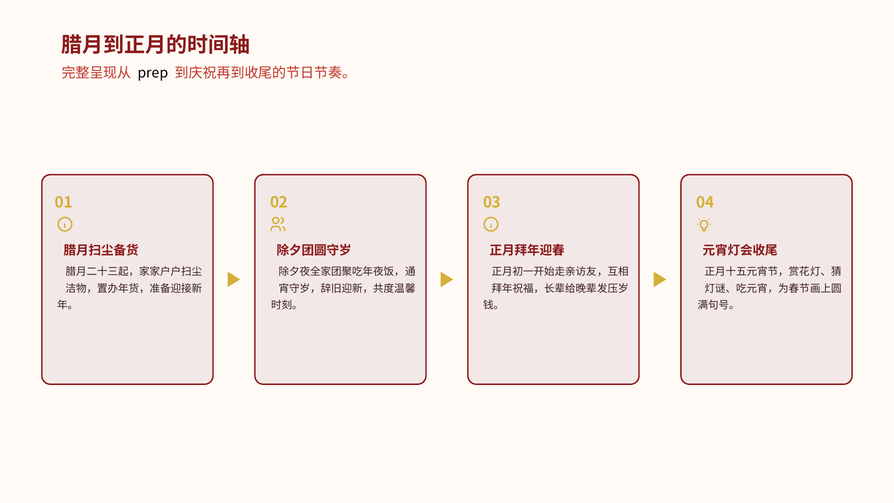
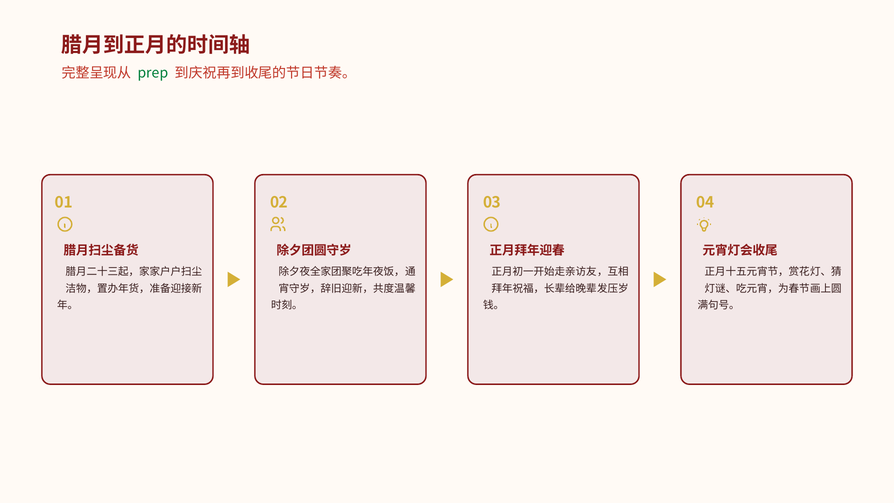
prep colour: black -> green
